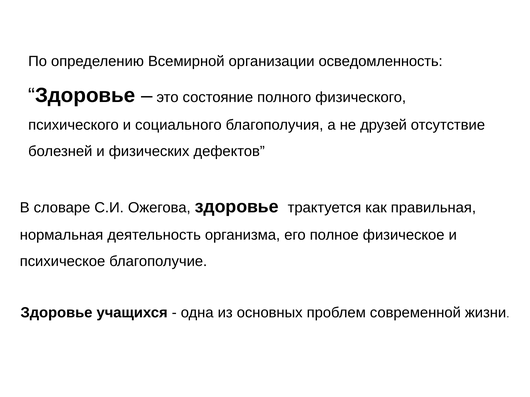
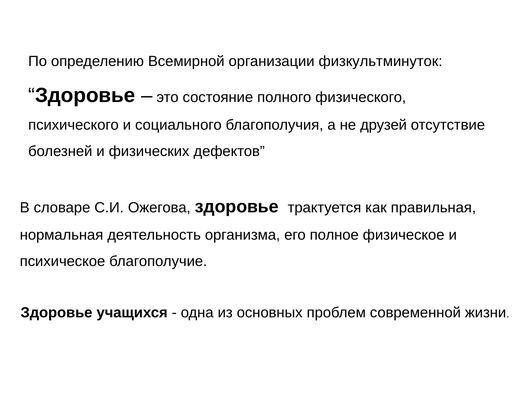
осведомленность: осведомленность -> физкультминуток
